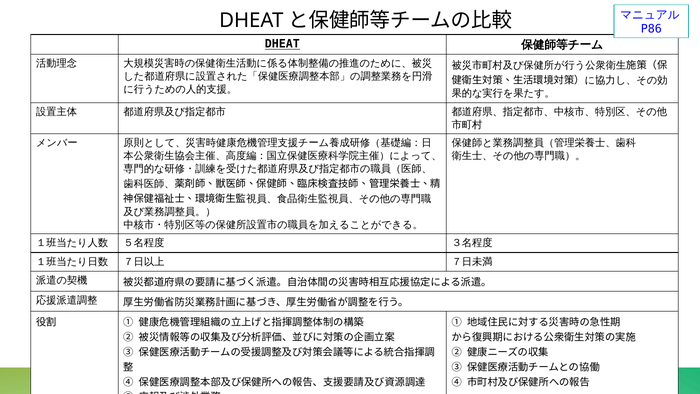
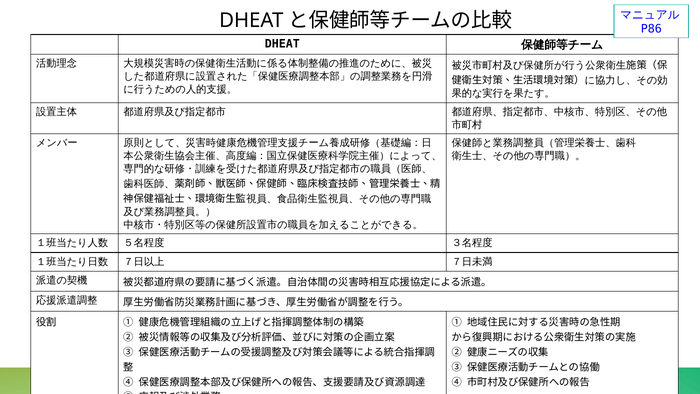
DHEAT at (282, 44) underline: present -> none
